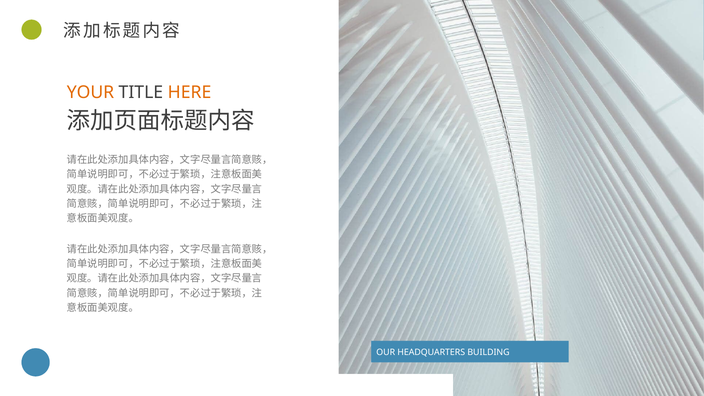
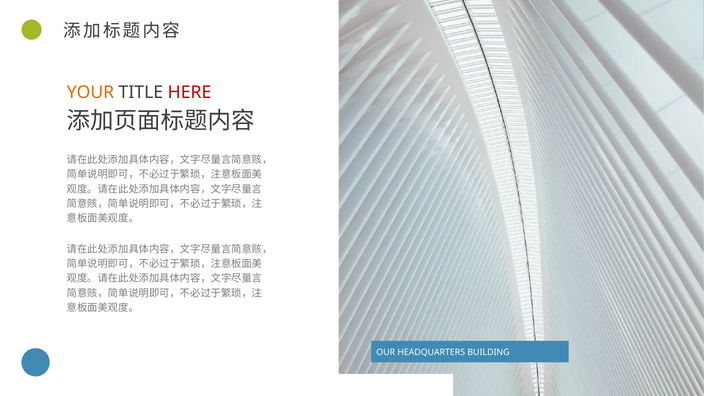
HERE colour: orange -> red
